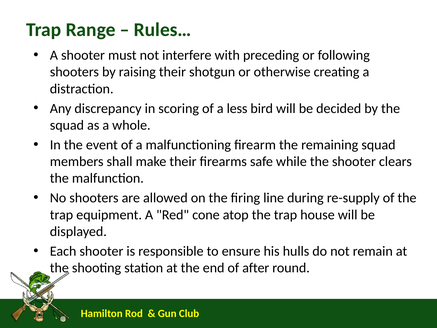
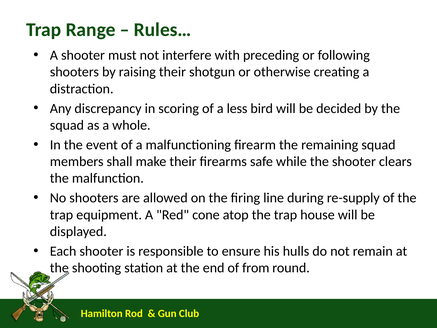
after: after -> from
